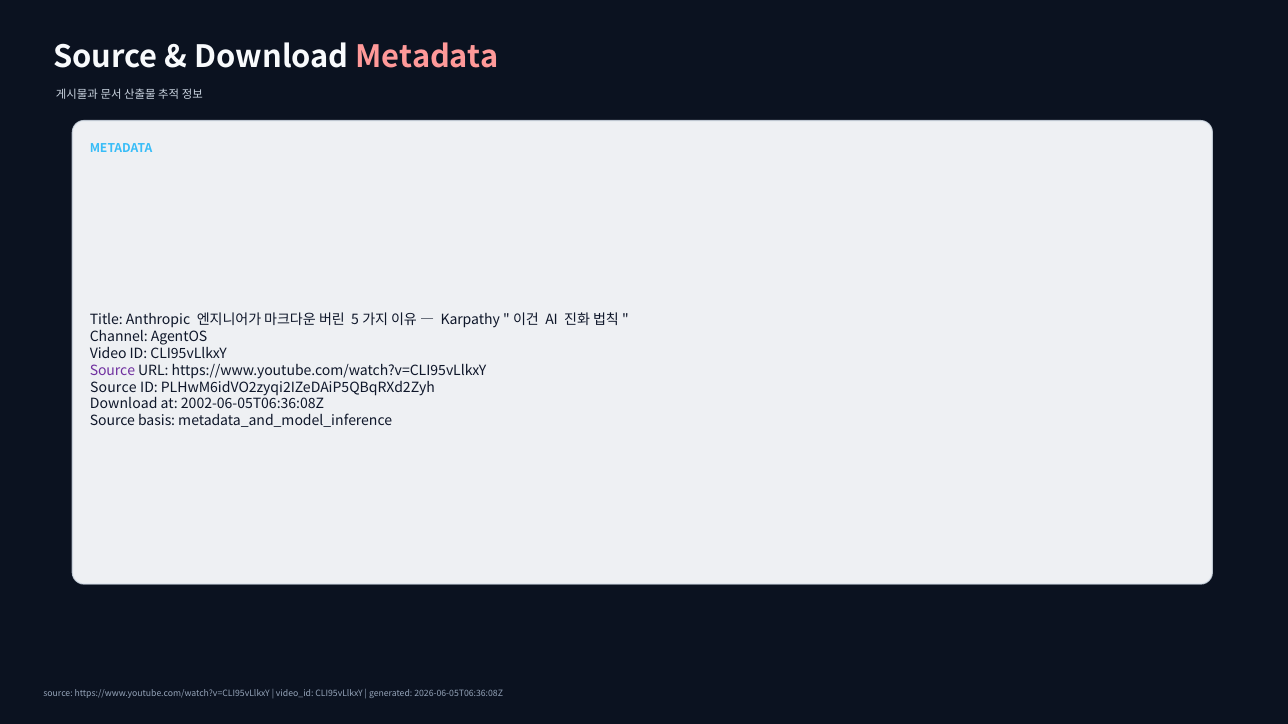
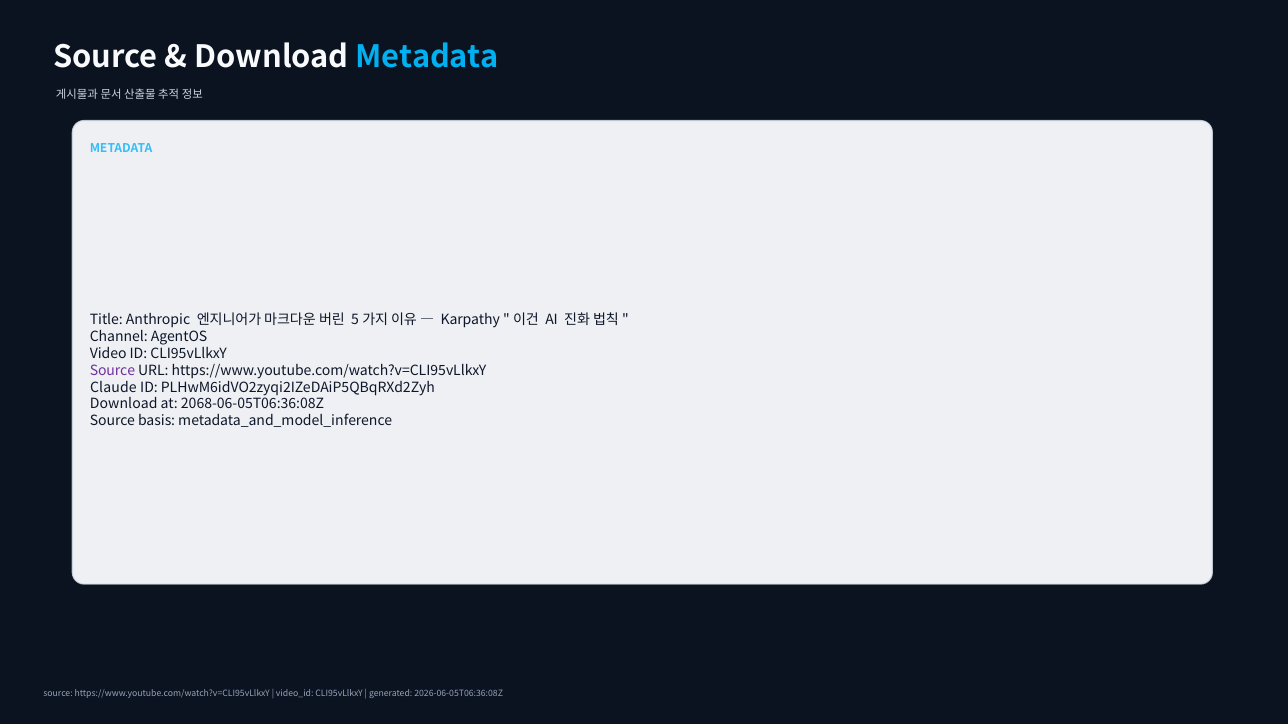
Metadata at (427, 58) colour: pink -> light blue
Source at (113, 388): Source -> Claude
2002-06-05T06:36:08Z: 2002-06-05T06:36:08Z -> 2068-06-05T06:36:08Z
